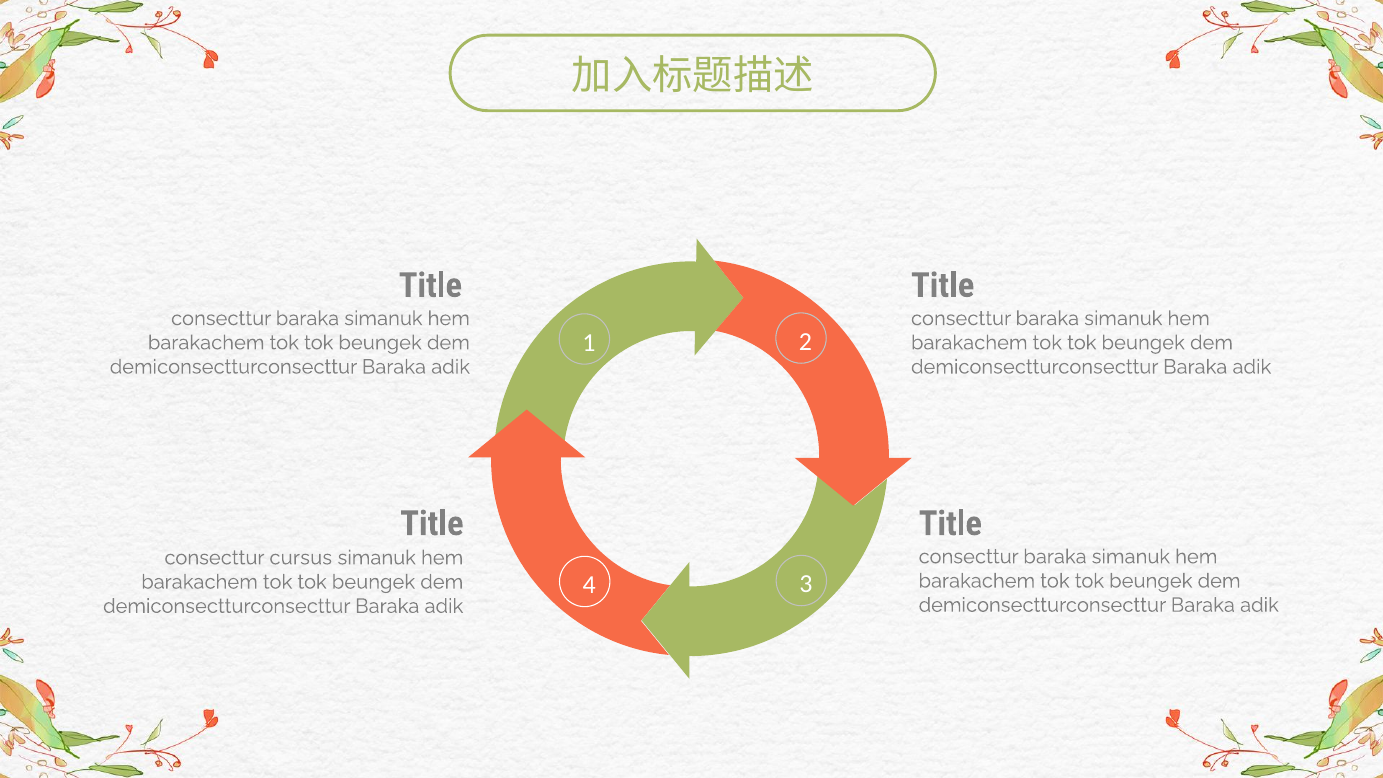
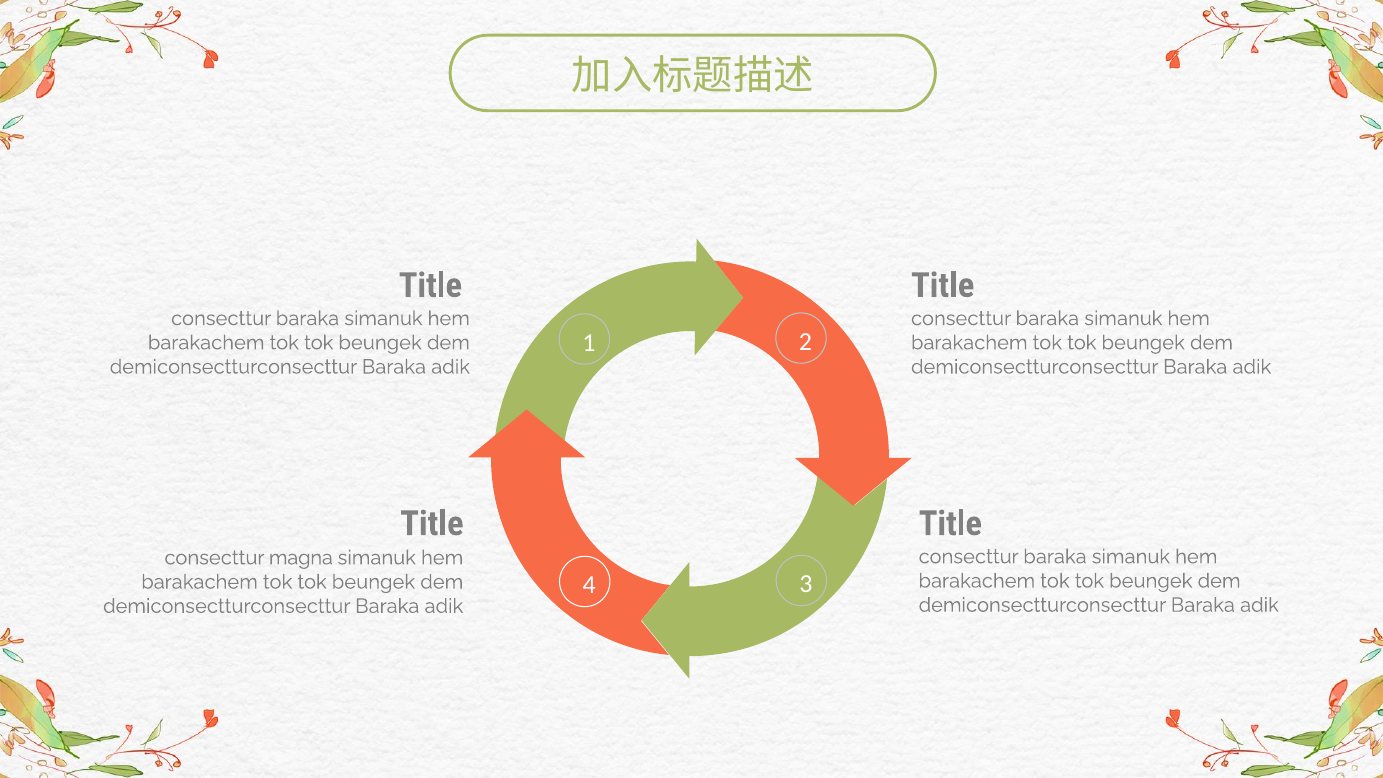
cursus: cursus -> magna
